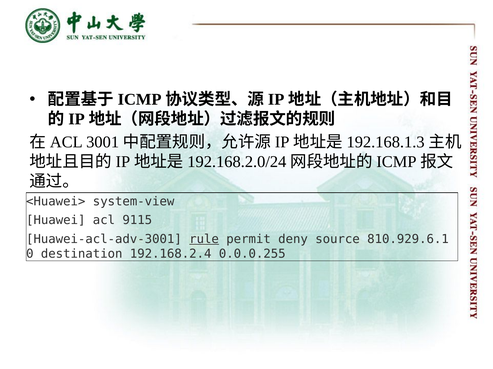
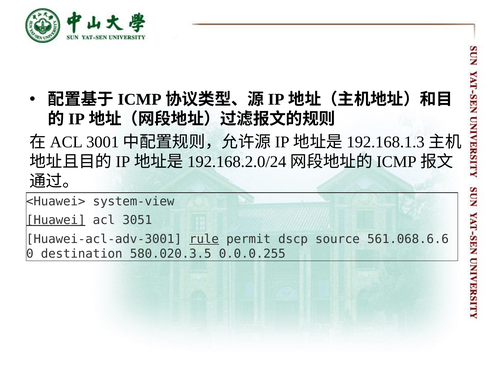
Huawei underline: none -> present
9115: 9115 -> 3051
deny: deny -> dscp
810.929.6.1: 810.929.6.1 -> 561.068.6.6
192.168.2.4: 192.168.2.4 -> 580.020.3.5
